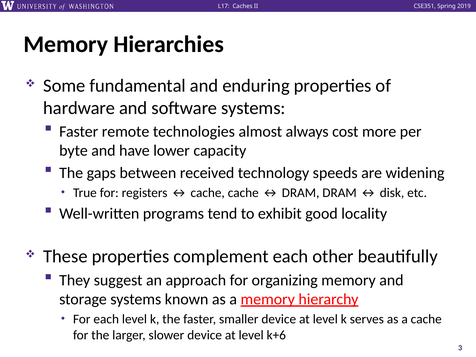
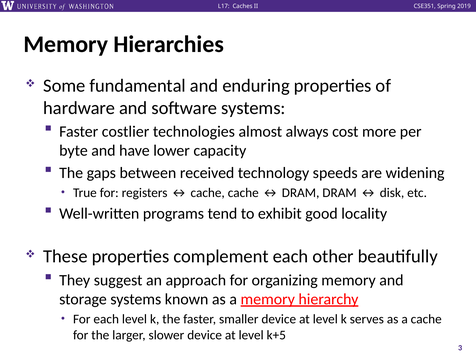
remote: remote -> costlier
k+6: k+6 -> k+5
